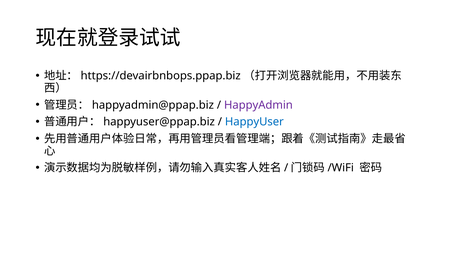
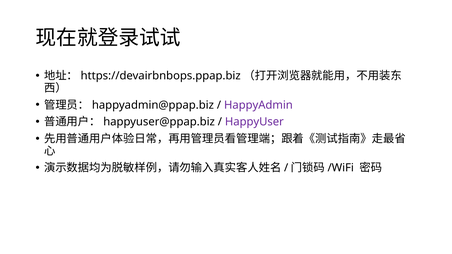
HappyUser colour: blue -> purple
